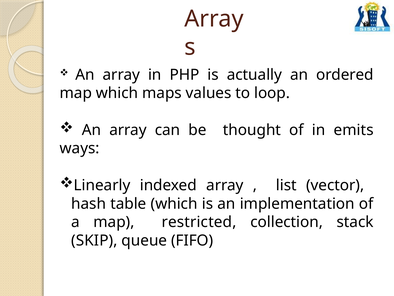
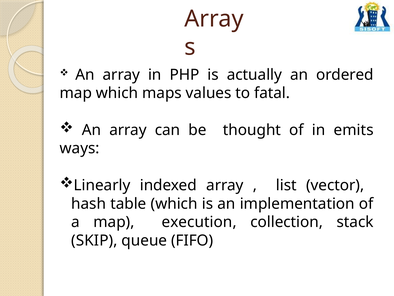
loop: loop -> fatal
restricted: restricted -> execution
